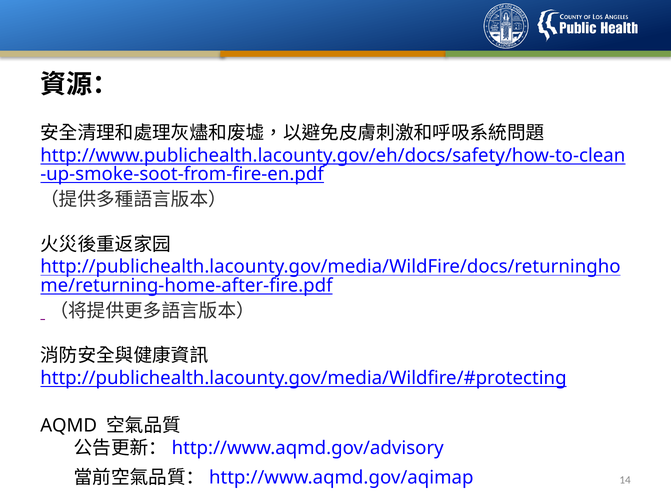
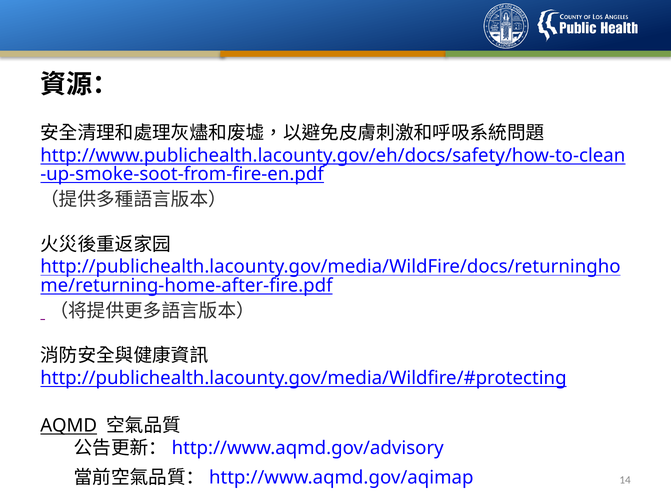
AQMD underline: none -> present
